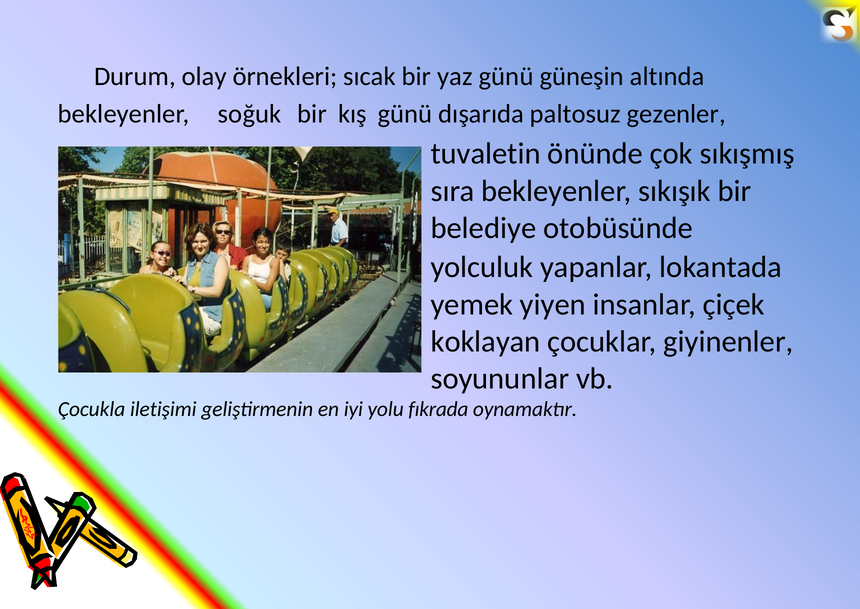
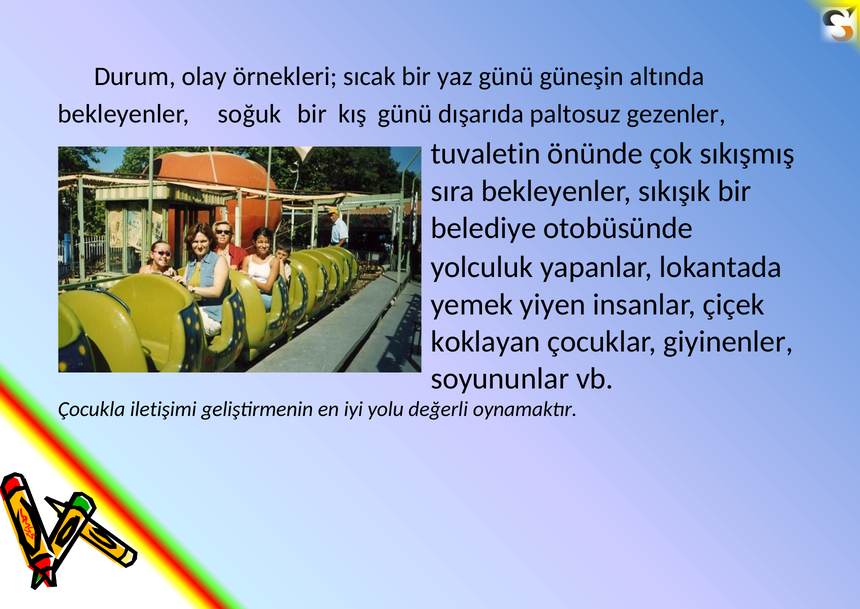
fıkrada: fıkrada -> değerli
